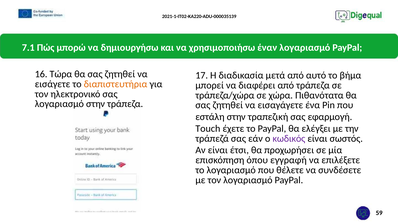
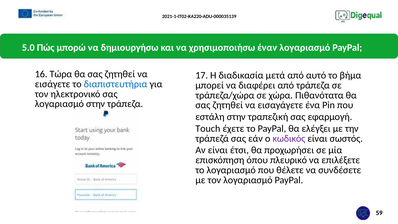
7.1: 7.1 -> 5.0
διαπιστευτήρια colour: orange -> blue
εγγραφή: εγγραφή -> πλευρικό
